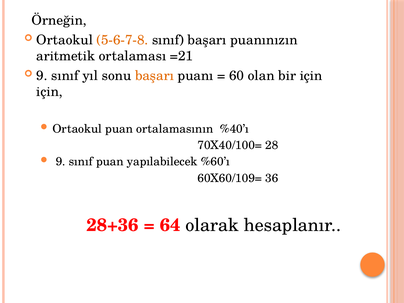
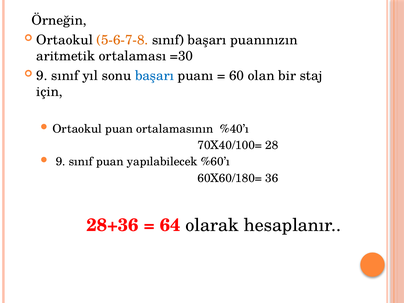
=21: =21 -> =30
başarı at (154, 76) colour: orange -> blue
bir için: için -> staj
60X60/109=: 60X60/109= -> 60X60/180=
